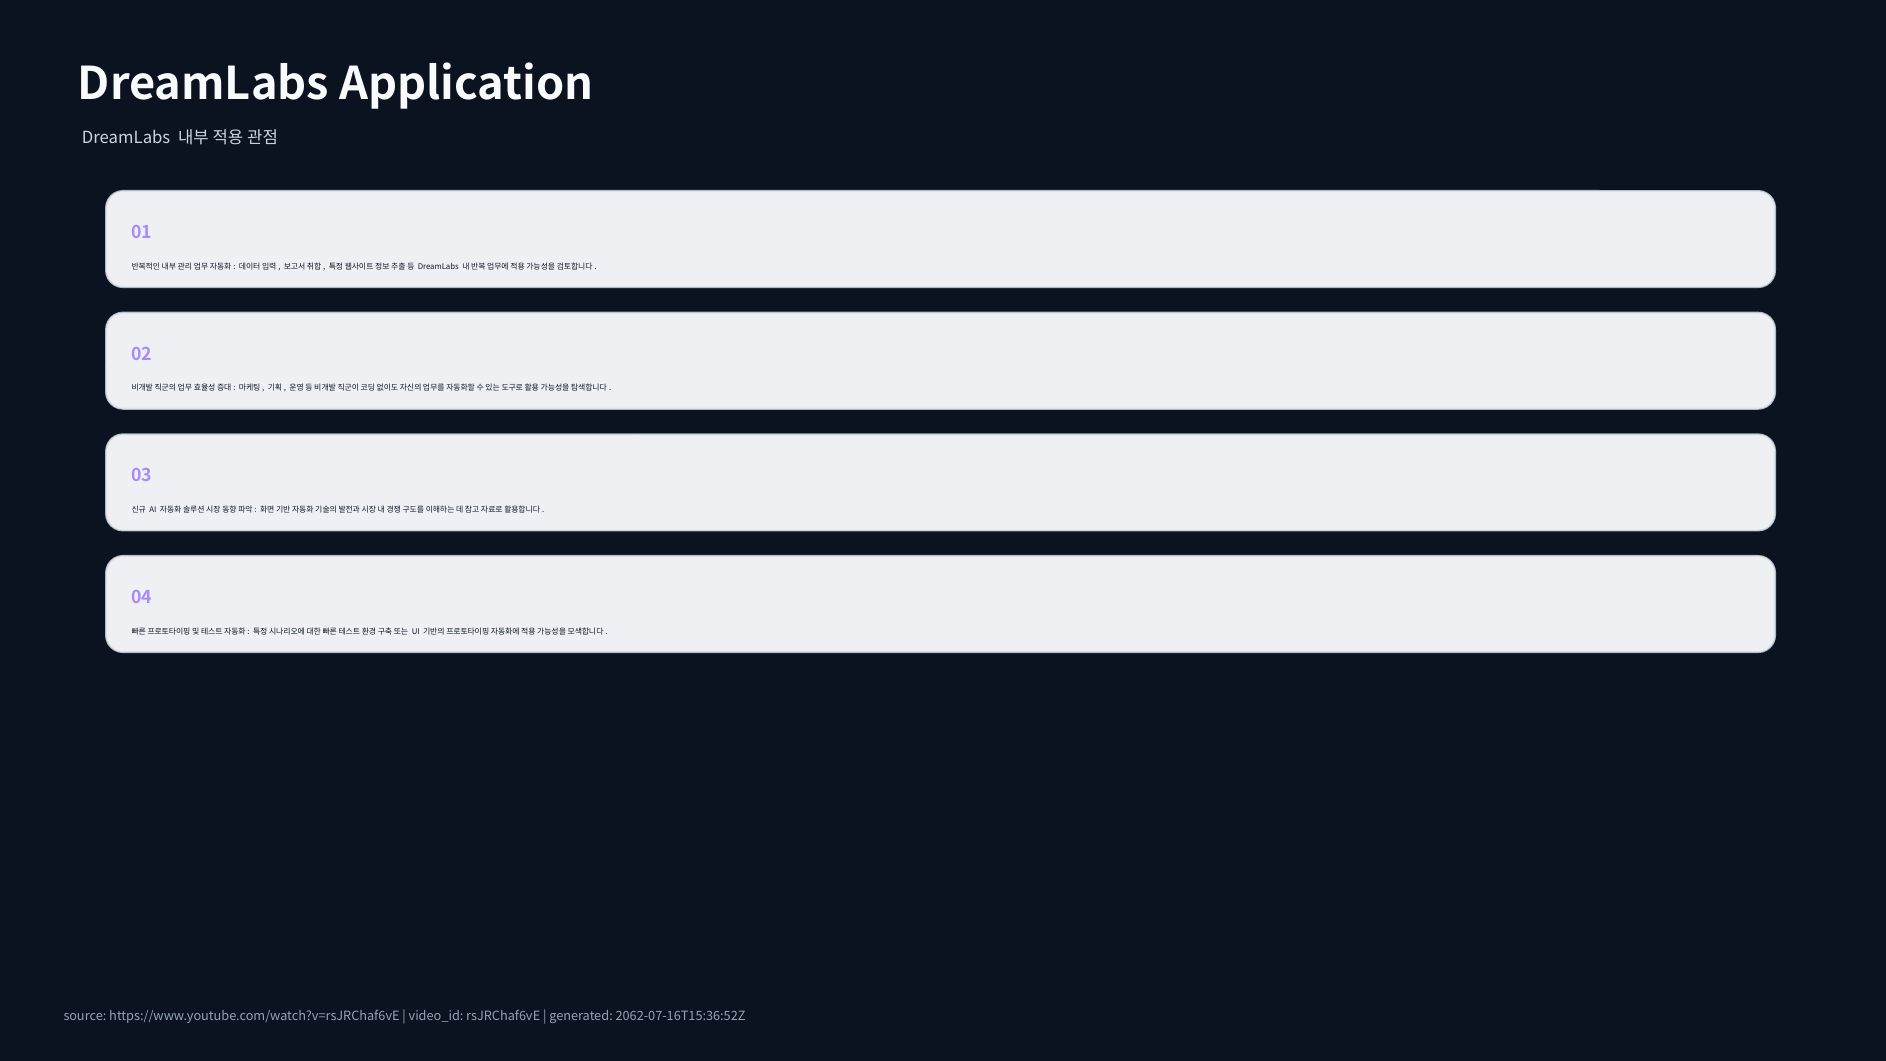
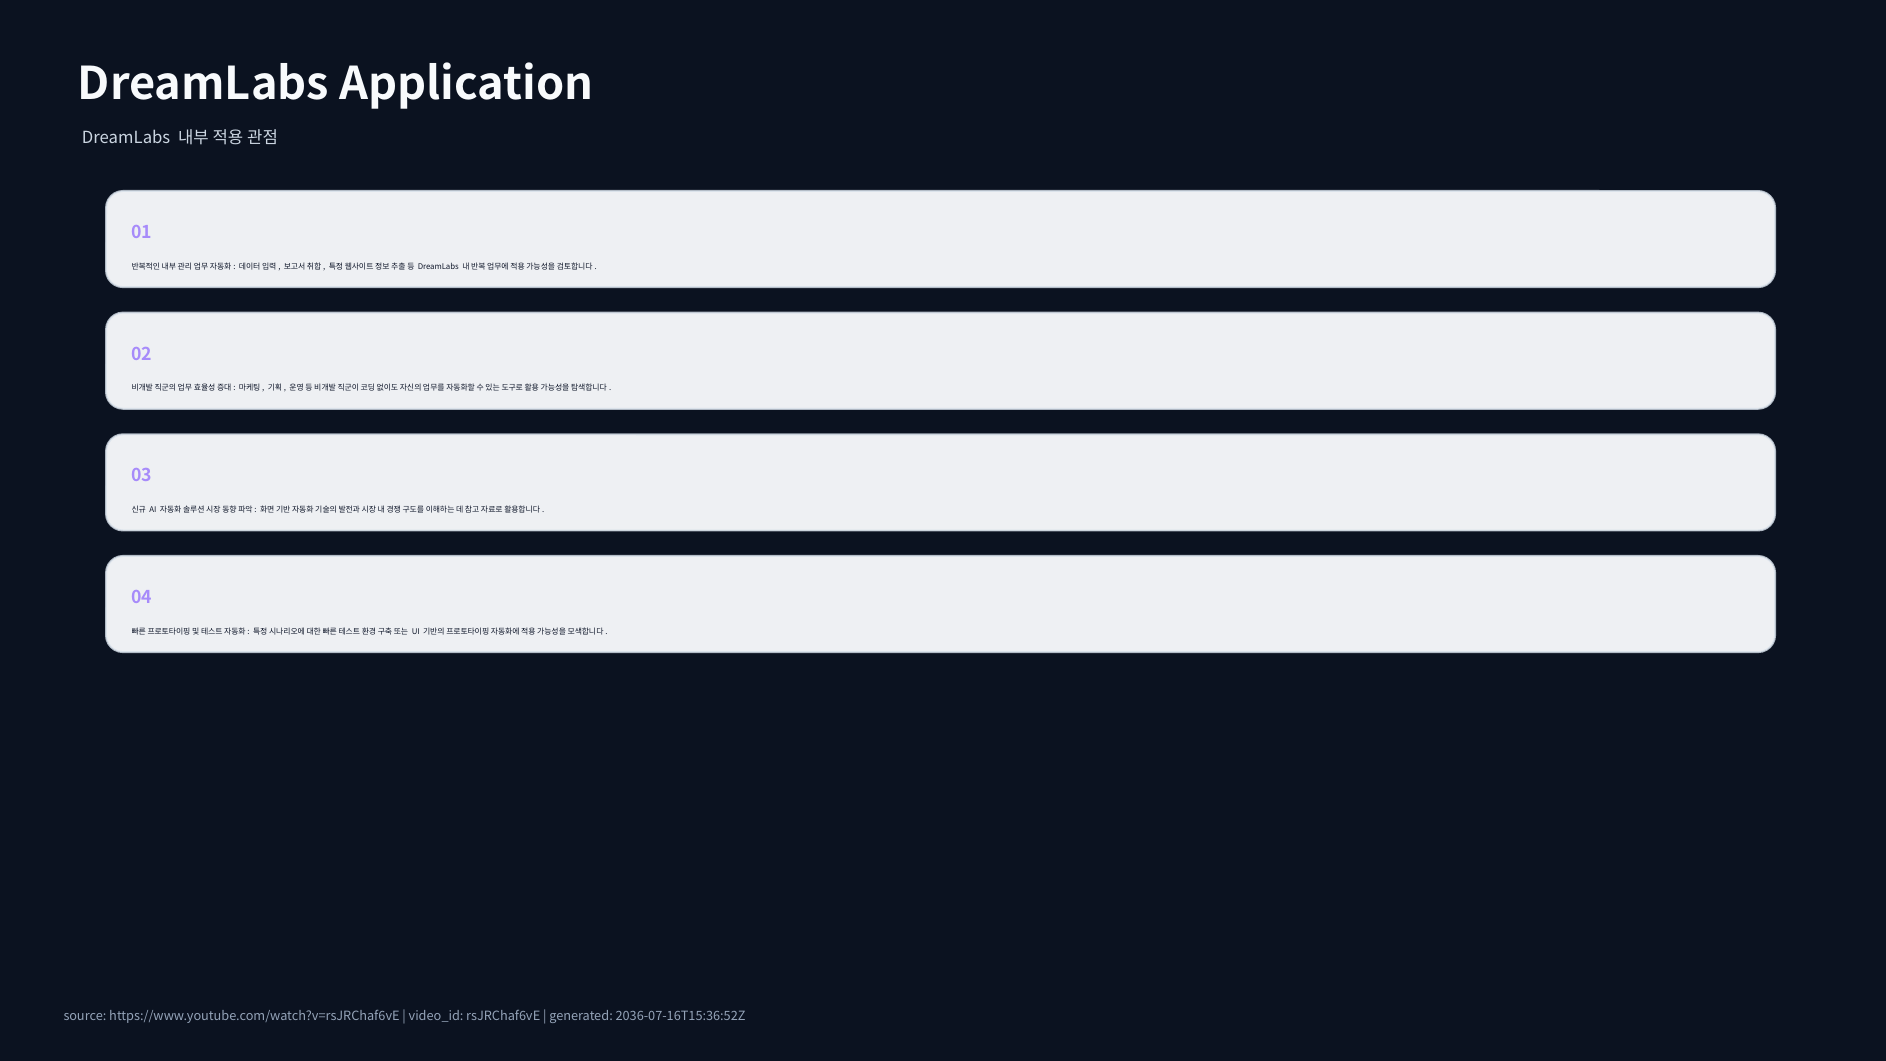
2062-07-16T15:36:52Z: 2062-07-16T15:36:52Z -> 2036-07-16T15:36:52Z
